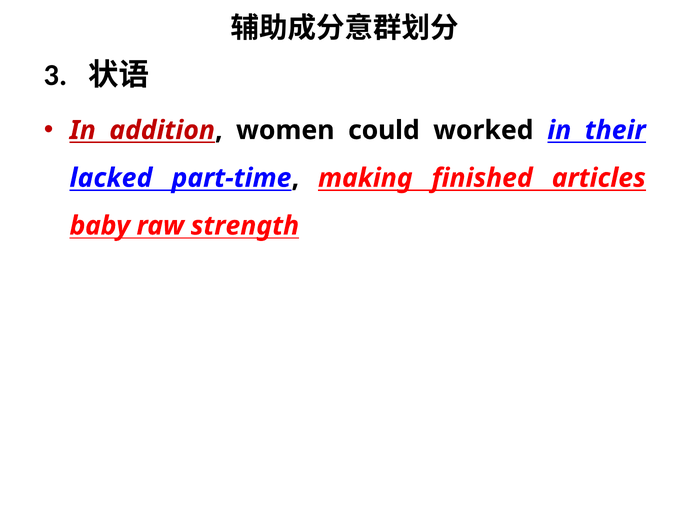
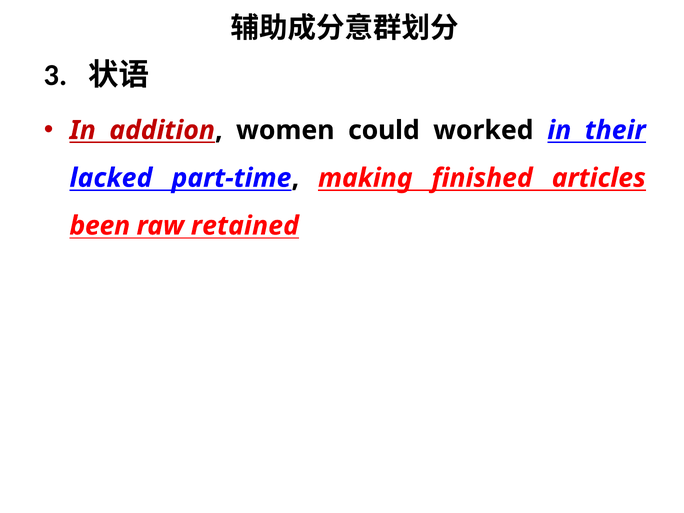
baby: baby -> been
strength: strength -> retained
